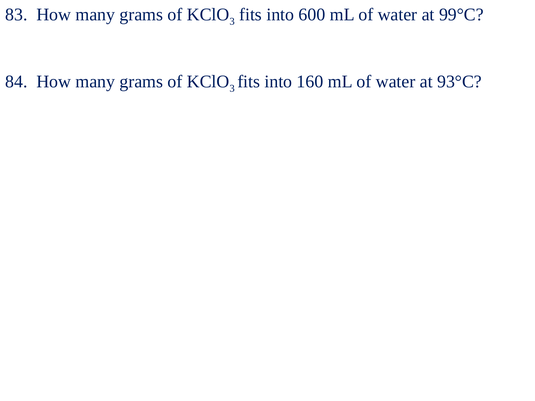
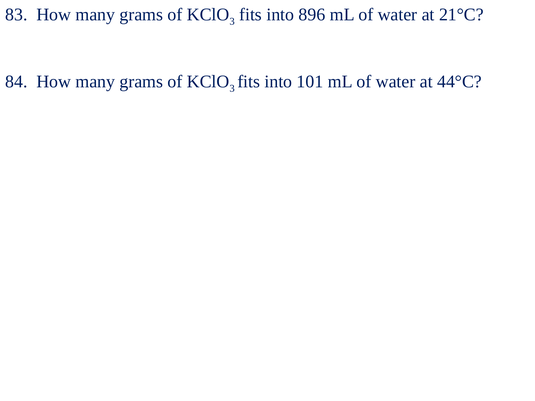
600: 600 -> 896
99°C: 99°C -> 21°C
160: 160 -> 101
93°C: 93°C -> 44°C
